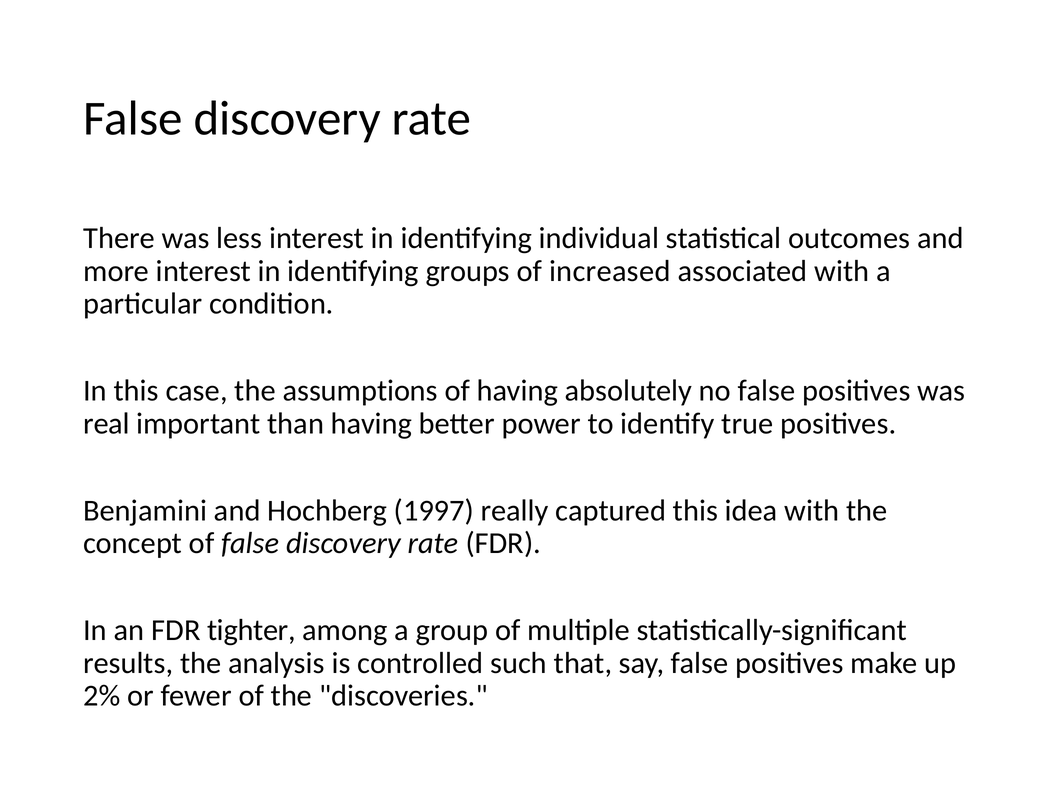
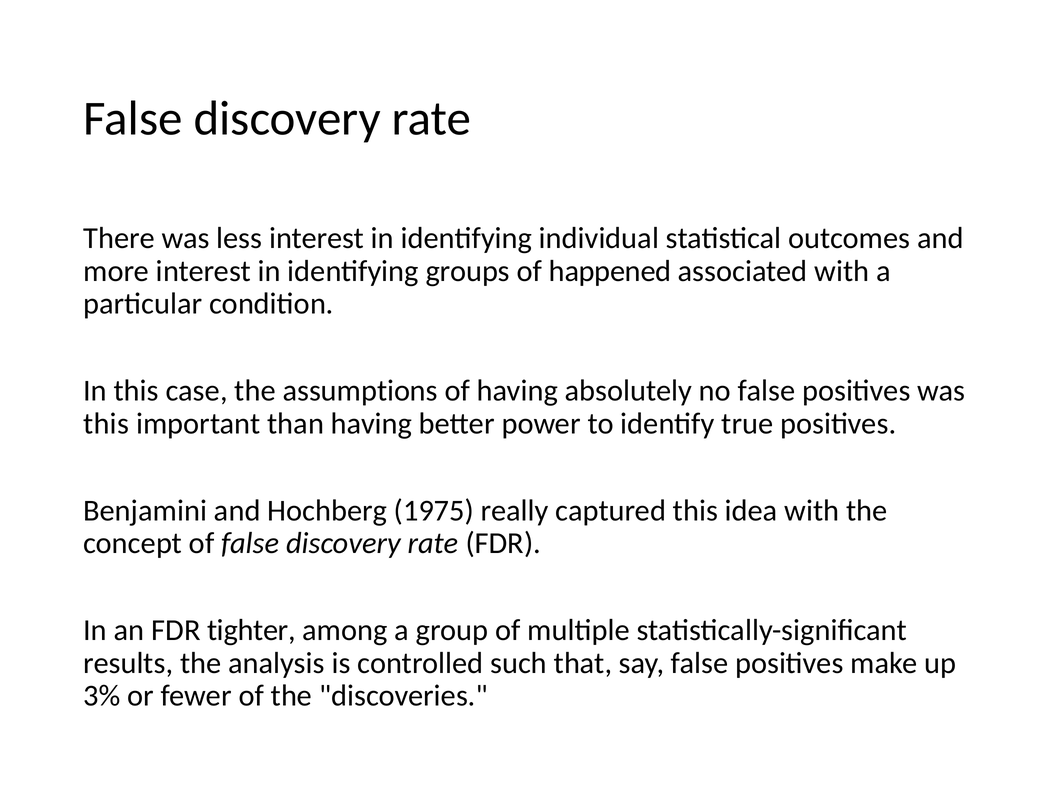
increased: increased -> happened
real at (106, 424): real -> this
1997: 1997 -> 1975
2%: 2% -> 3%
